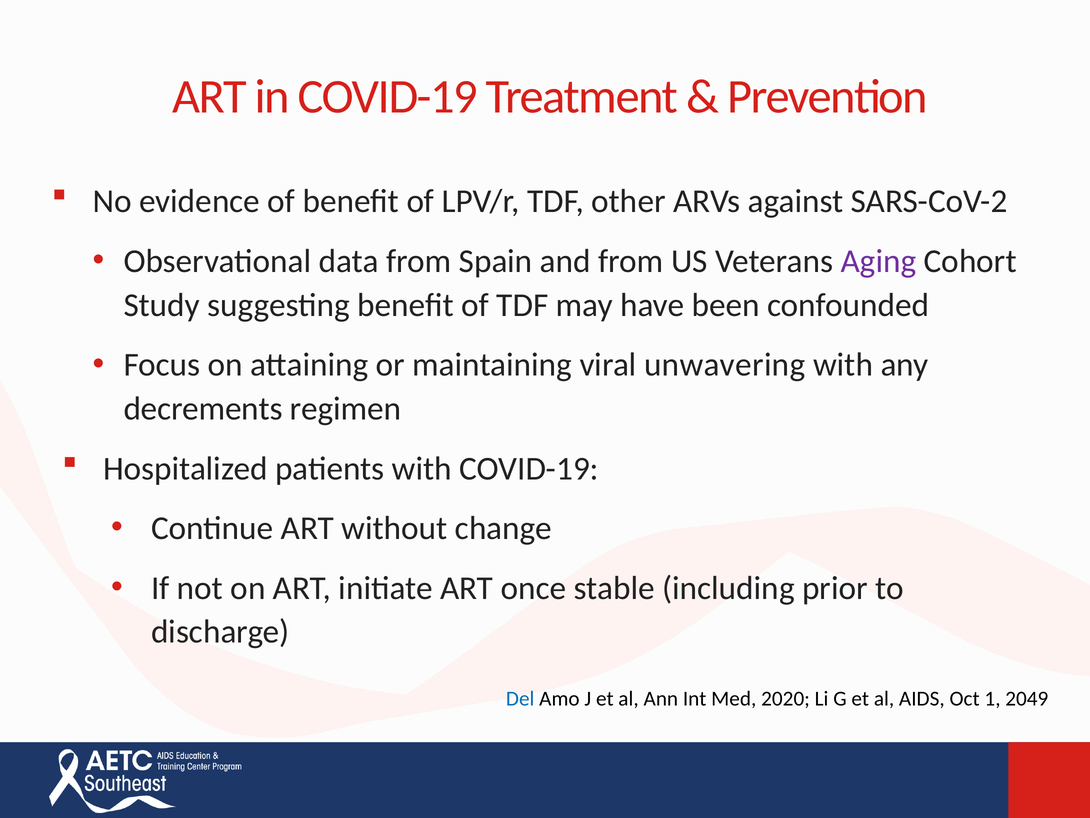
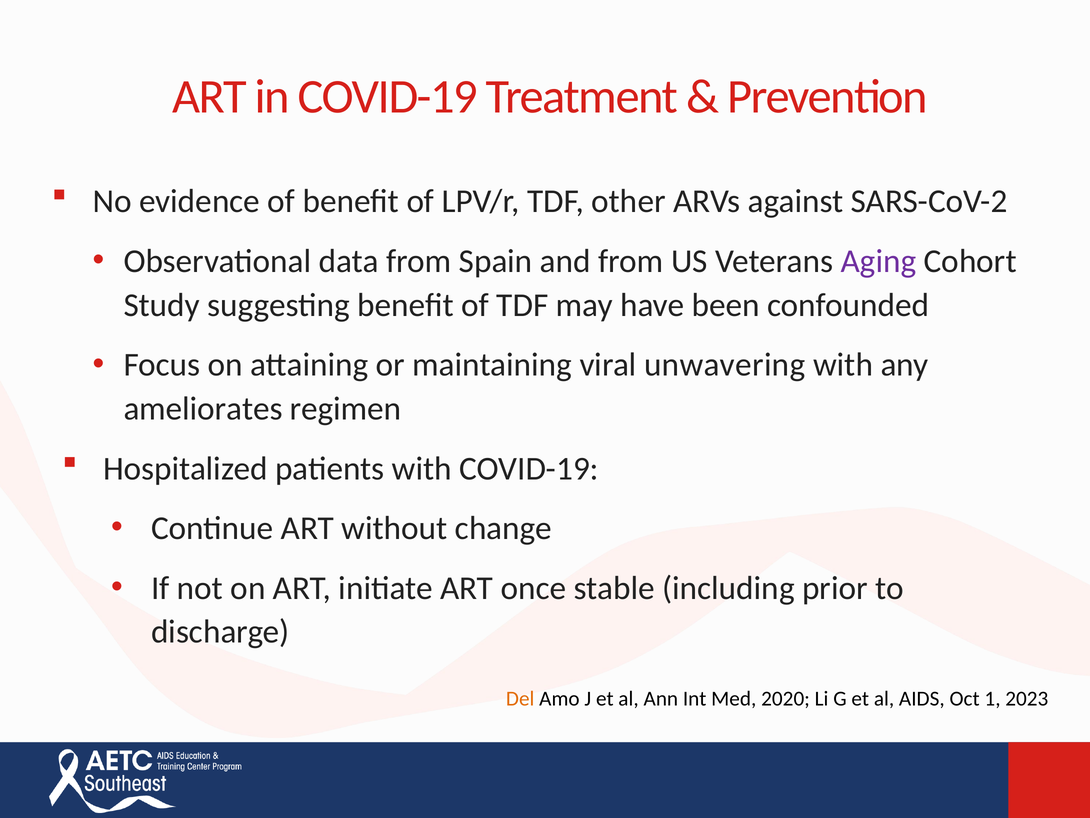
decrements: decrements -> ameliorates
Del colour: blue -> orange
2049: 2049 -> 2023
